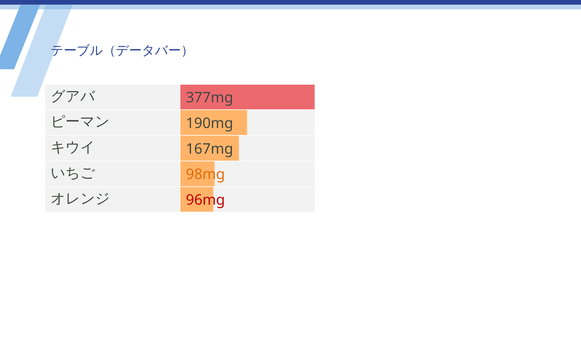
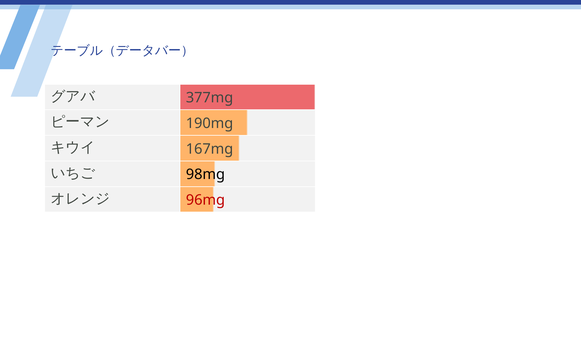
98mg colour: orange -> black
